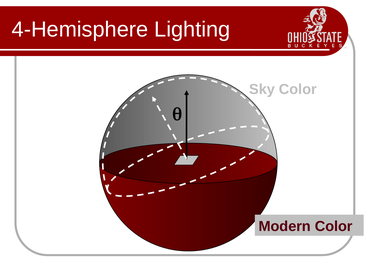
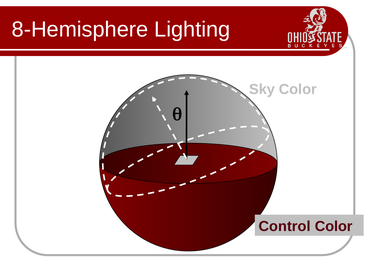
4-Hemisphere: 4-Hemisphere -> 8-Hemisphere
Modern: Modern -> Control
